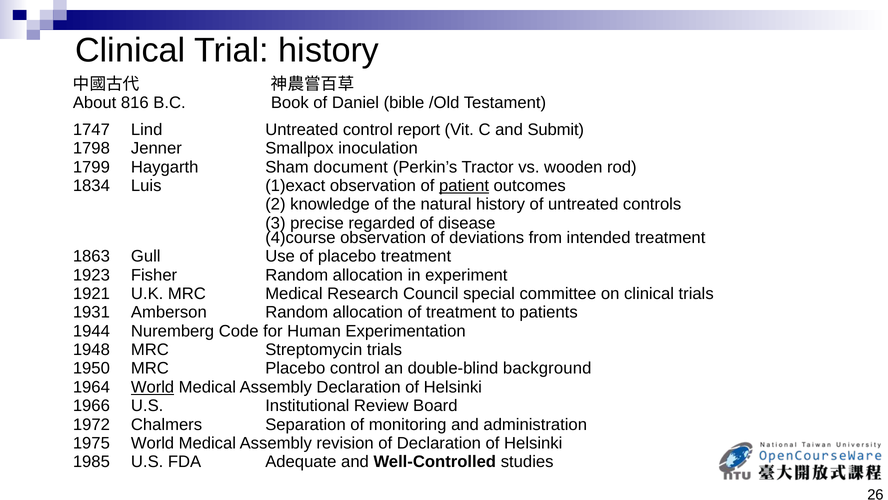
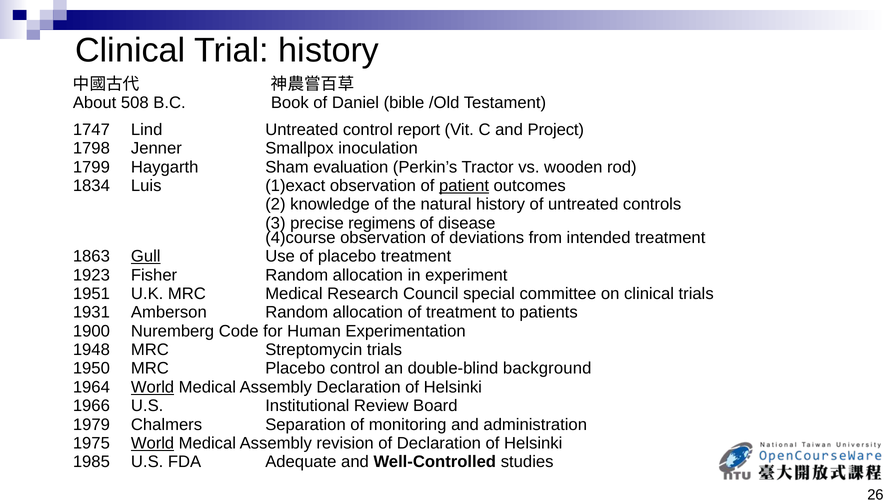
816: 816 -> 508
Submit: Submit -> Project
document: document -> evaluation
regarded: regarded -> regimens
Gull underline: none -> present
1921: 1921 -> 1951
1944: 1944 -> 1900
1972: 1972 -> 1979
World at (153, 443) underline: none -> present
